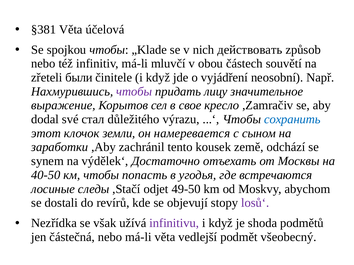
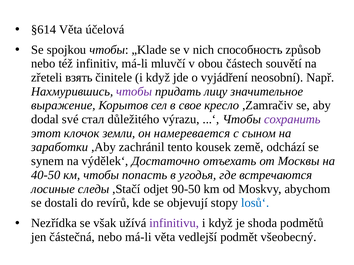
§381: §381 -> §614
действовать: действовать -> способность
были: были -> взять
сохранить colour: blue -> purple
49-50: 49-50 -> 90-50
losů‘ colour: purple -> blue
